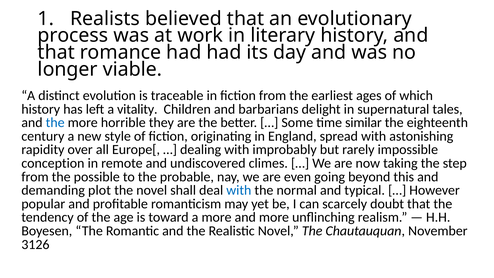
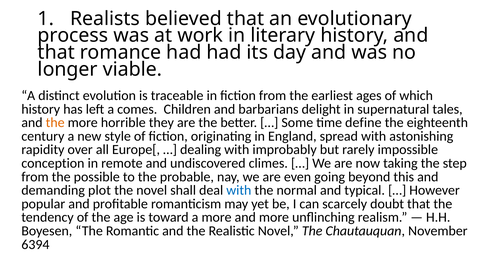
vitality: vitality -> comes
the at (55, 123) colour: blue -> orange
similar: similar -> define
3126: 3126 -> 6394
